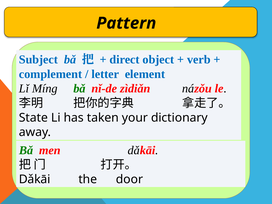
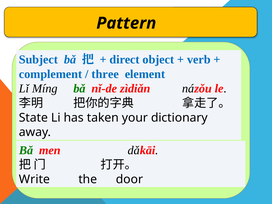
letter: letter -> three
Dǎkāi at (35, 179): Dǎkāi -> Write
